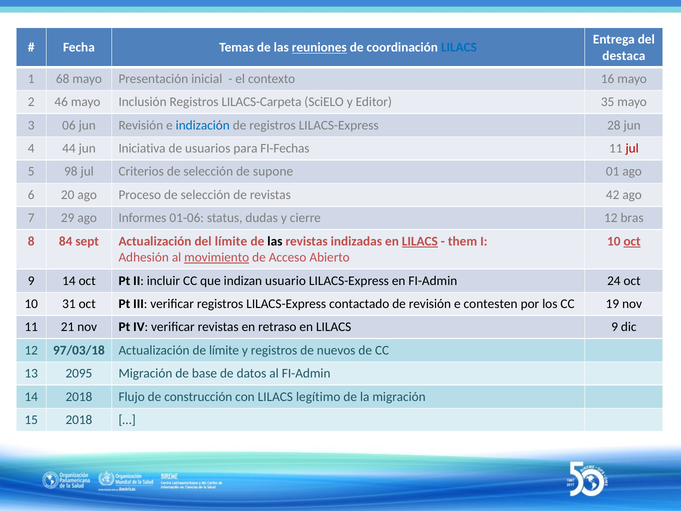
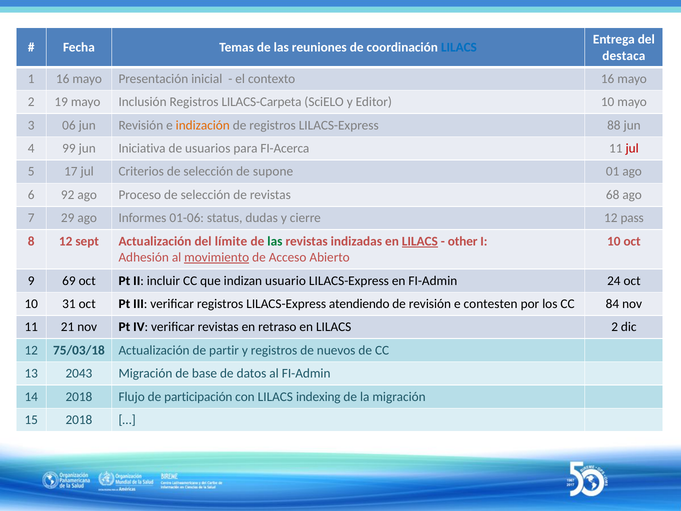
reuniones underline: present -> none
1 68: 68 -> 16
46: 46 -> 19
Editor 35: 35 -> 10
indización colour: blue -> orange
28: 28 -> 88
44: 44 -> 99
FI-Fechas: FI-Fechas -> FI-Acerca
98: 98 -> 17
20: 20 -> 92
42: 42 -> 68
bras: bras -> pass
8 84: 84 -> 12
las at (275, 241) colour: black -> green
them: them -> other
oct at (632, 241) underline: present -> none
9 14: 14 -> 69
contactado: contactado -> atendiendo
19: 19 -> 84
LILACS 9: 9 -> 2
97/03/18: 97/03/18 -> 75/03/18
de límite: límite -> partir
2095: 2095 -> 2043
construcción: construcción -> participación
legítimo: legítimo -> indexing
